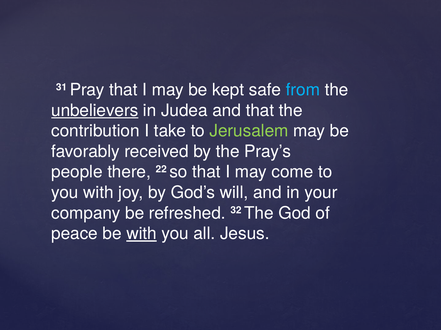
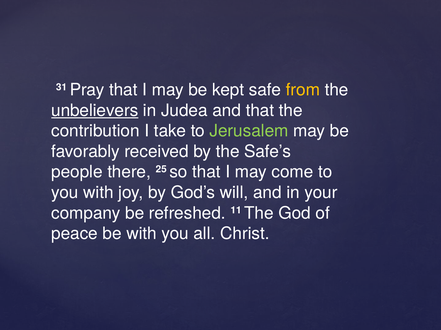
from colour: light blue -> yellow
Pray’s: Pray’s -> Safe’s
22: 22 -> 25
32: 32 -> 11
with at (142, 234) underline: present -> none
Jesus: Jesus -> Christ
